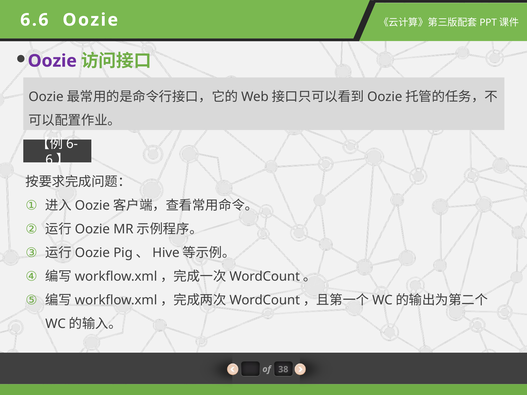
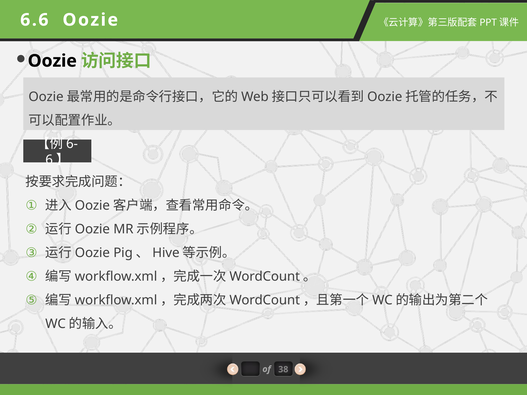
Oozie at (52, 61) colour: purple -> black
